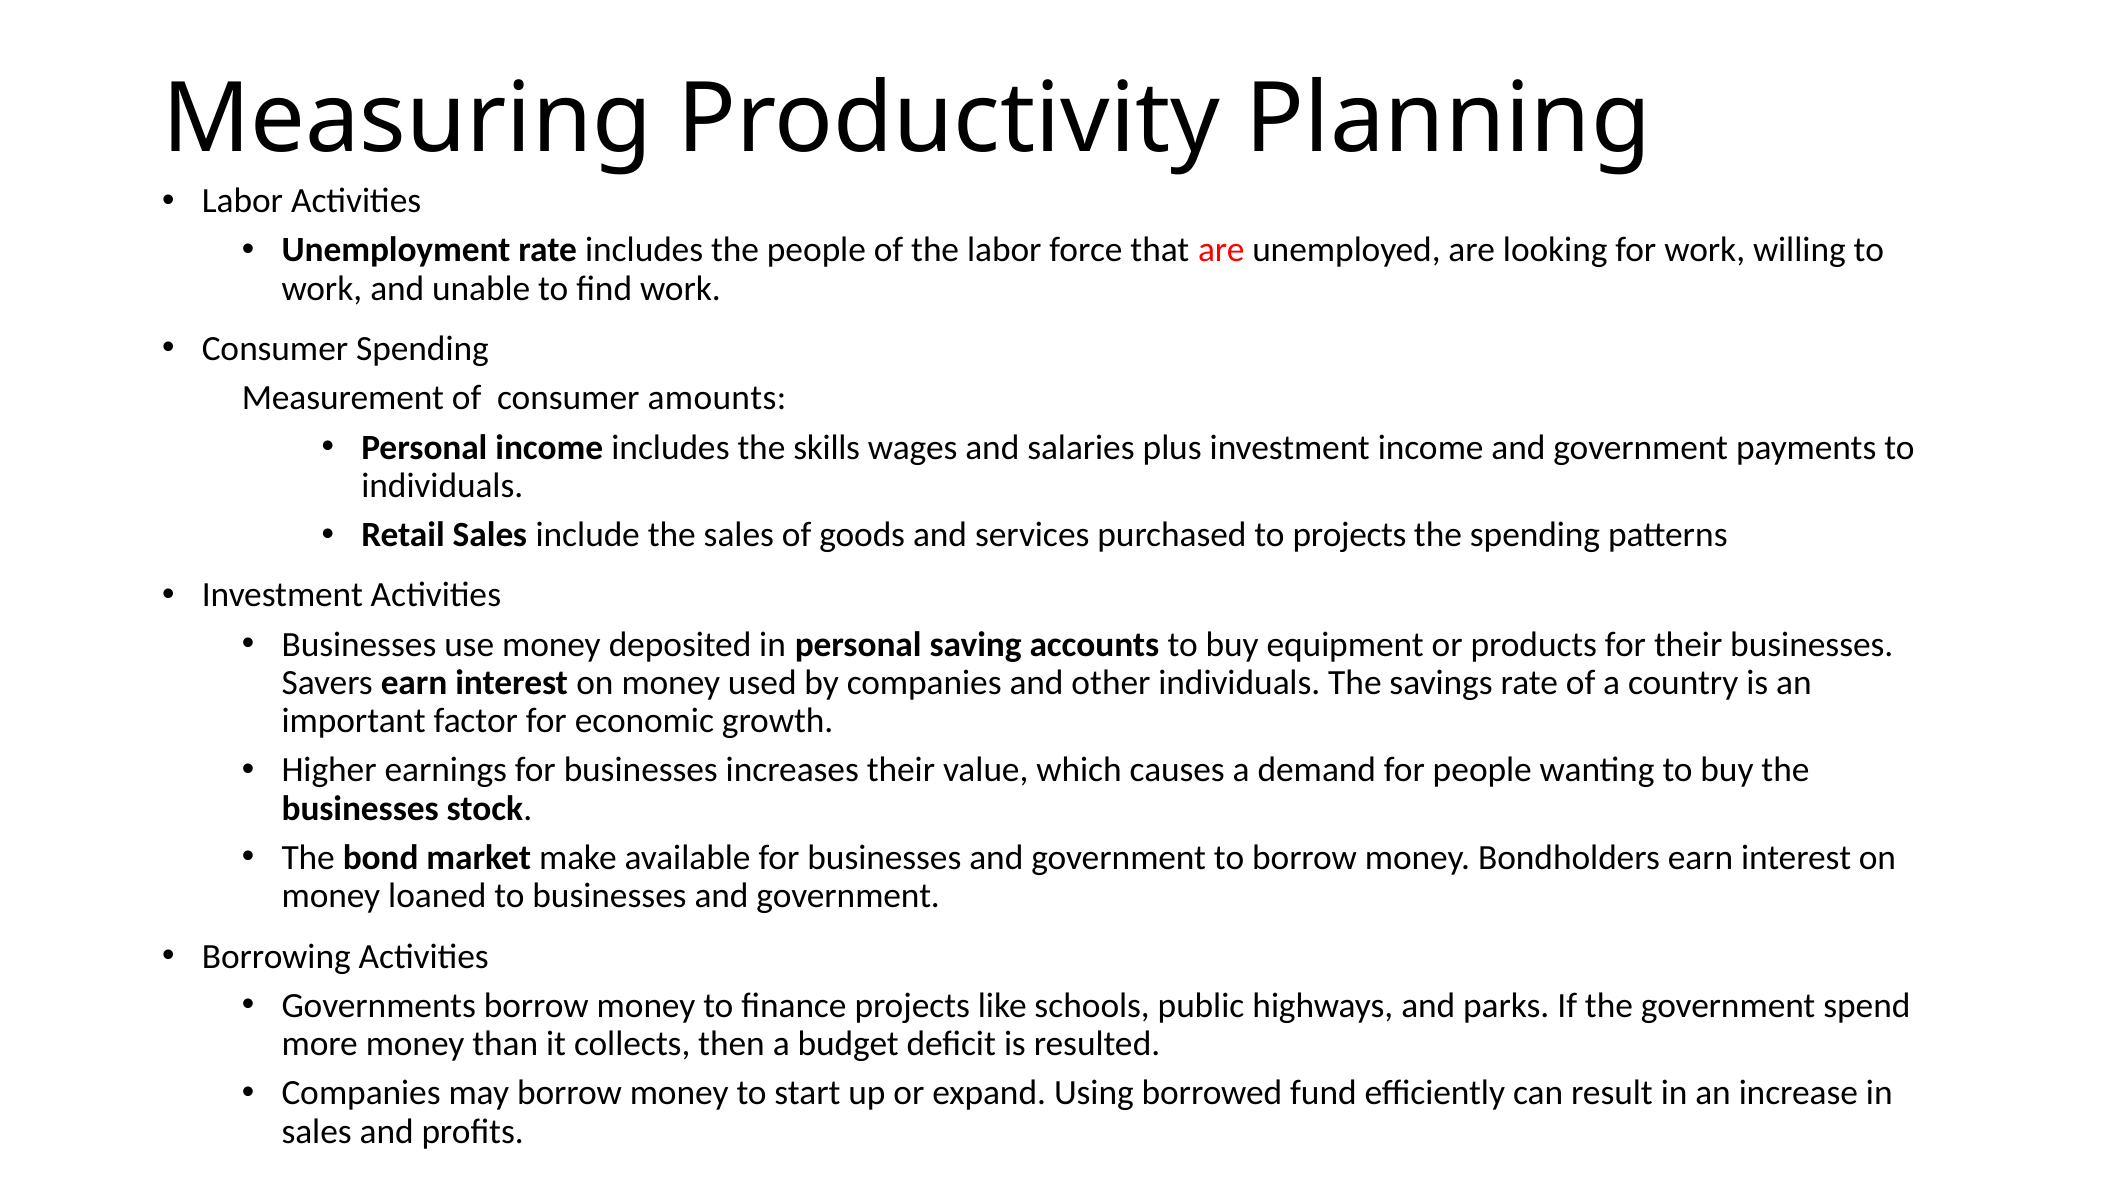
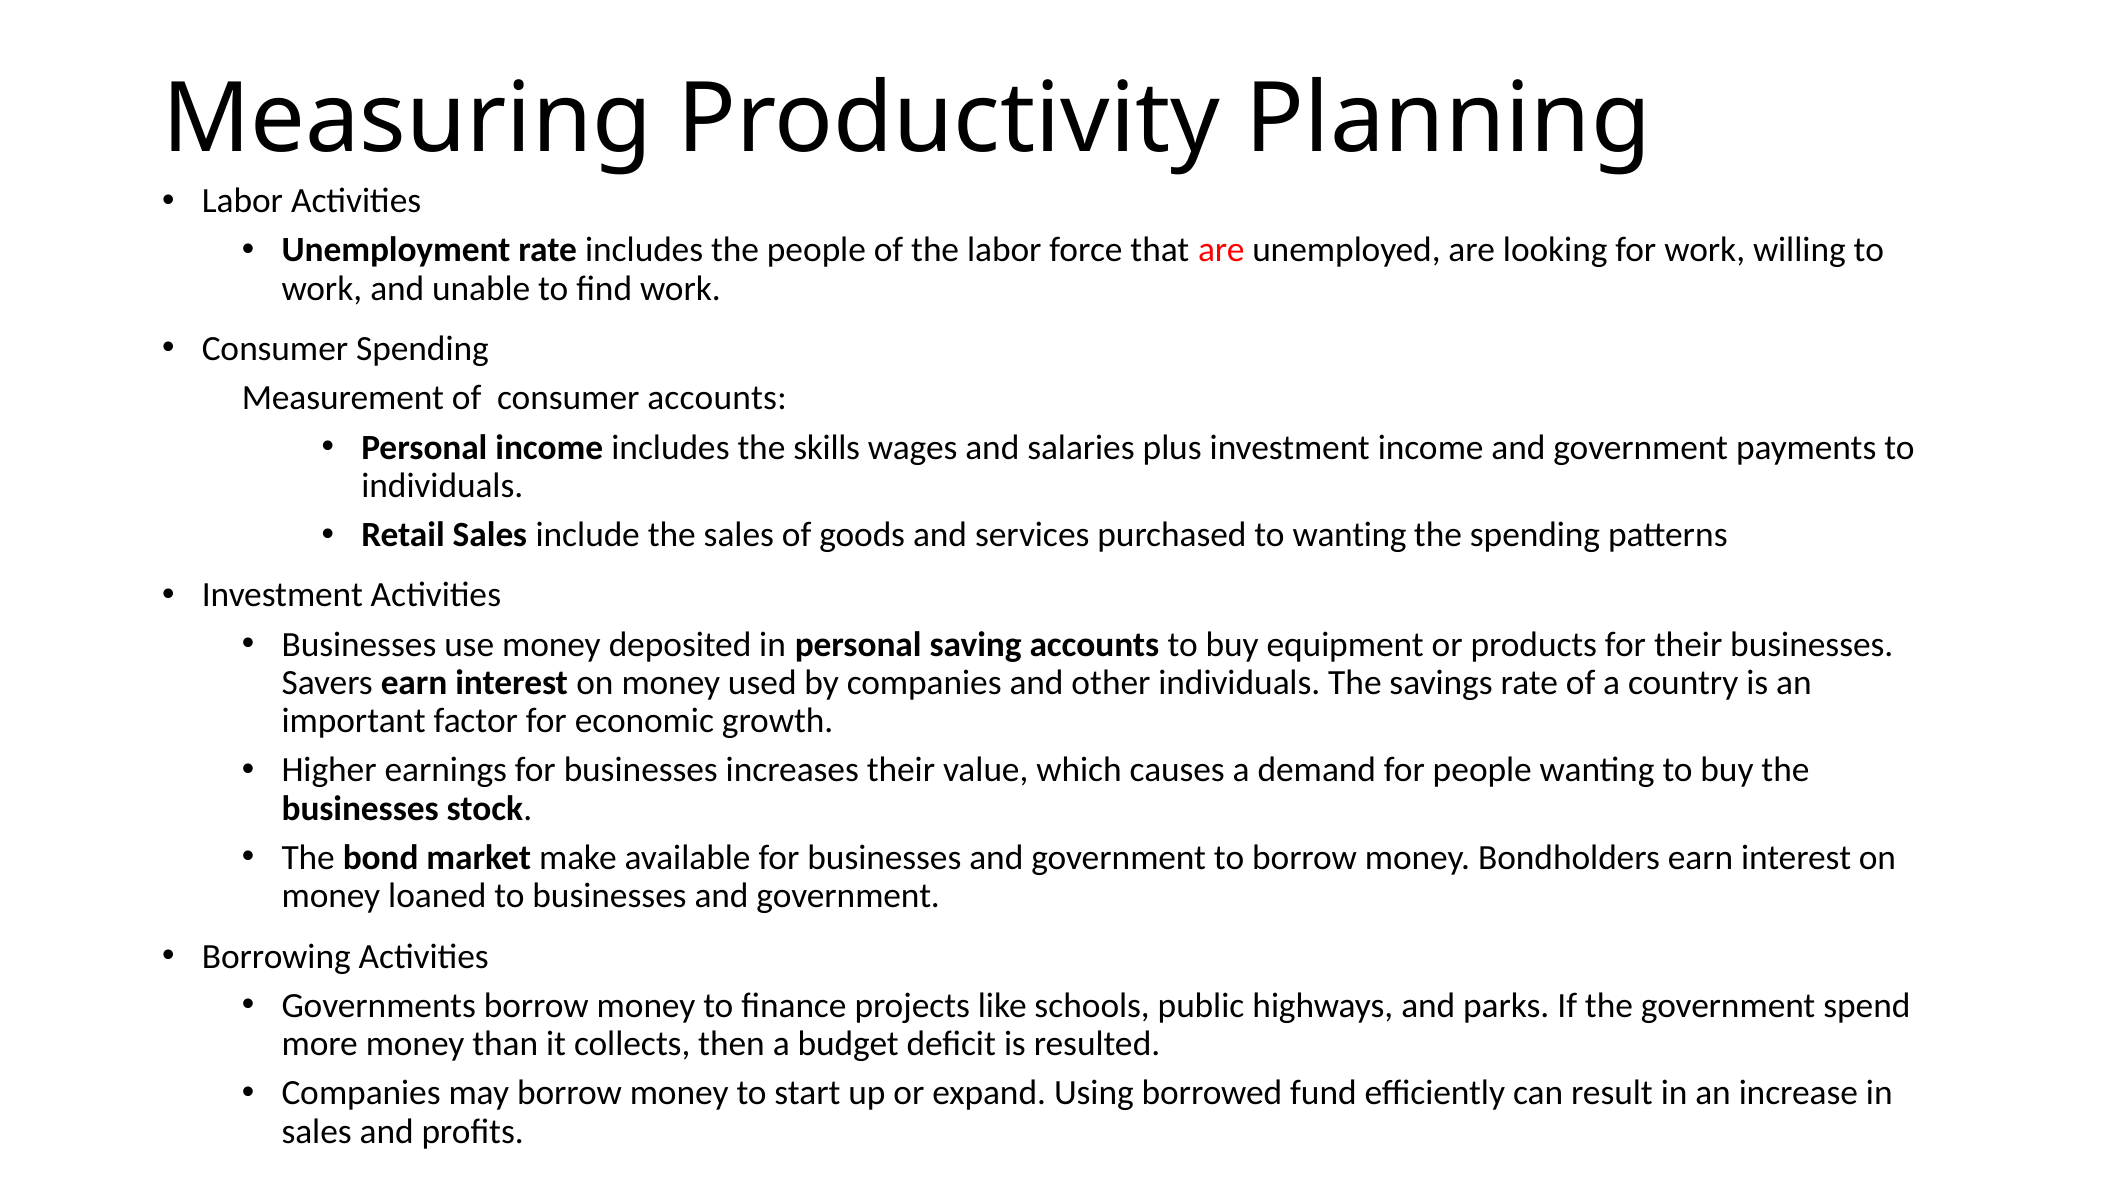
consumer amounts: amounts -> accounts
to projects: projects -> wanting
